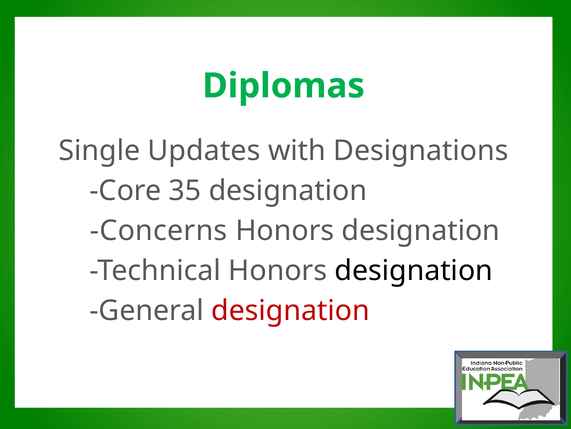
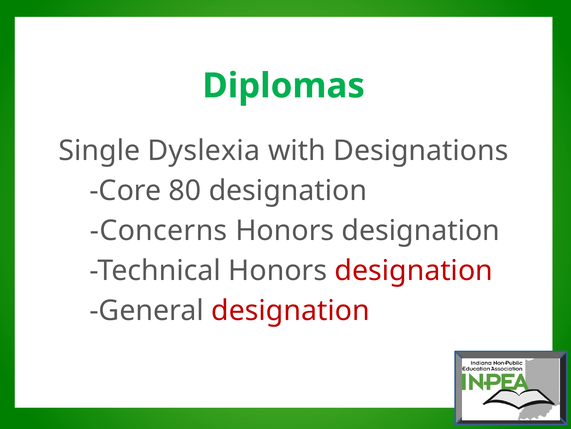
Updates: Updates -> Dyslexia
35: 35 -> 80
designation at (414, 270) colour: black -> red
